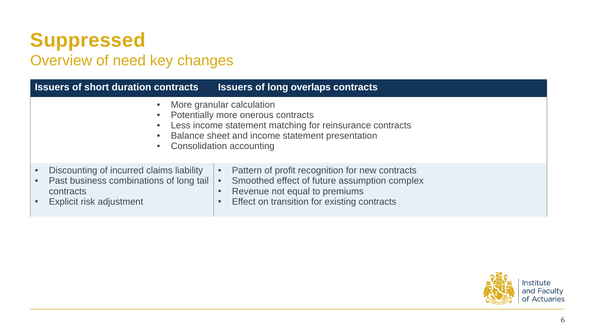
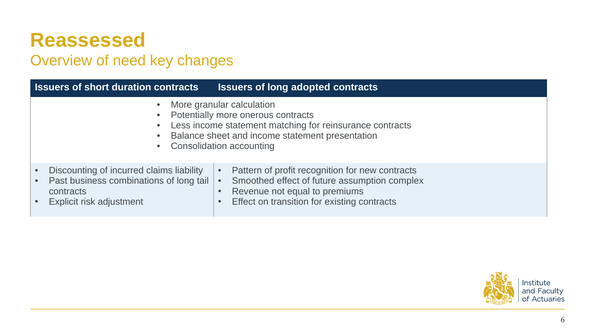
Suppressed: Suppressed -> Reassessed
overlaps: overlaps -> adopted
